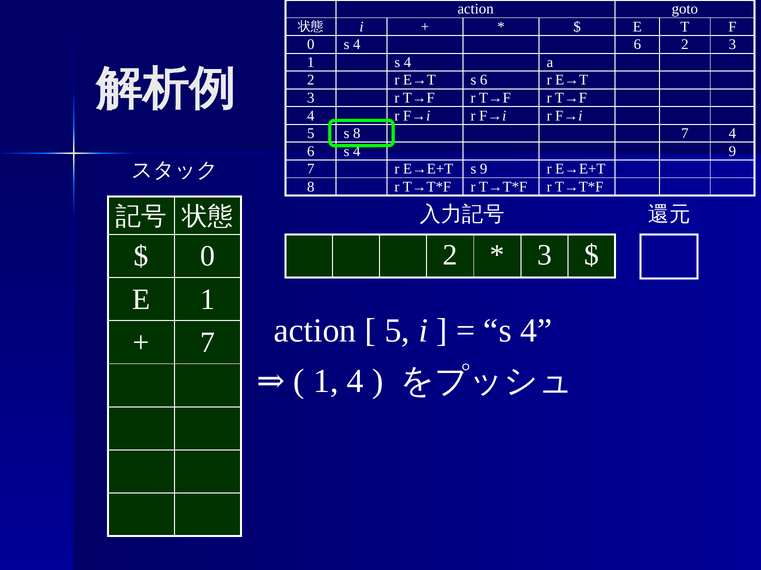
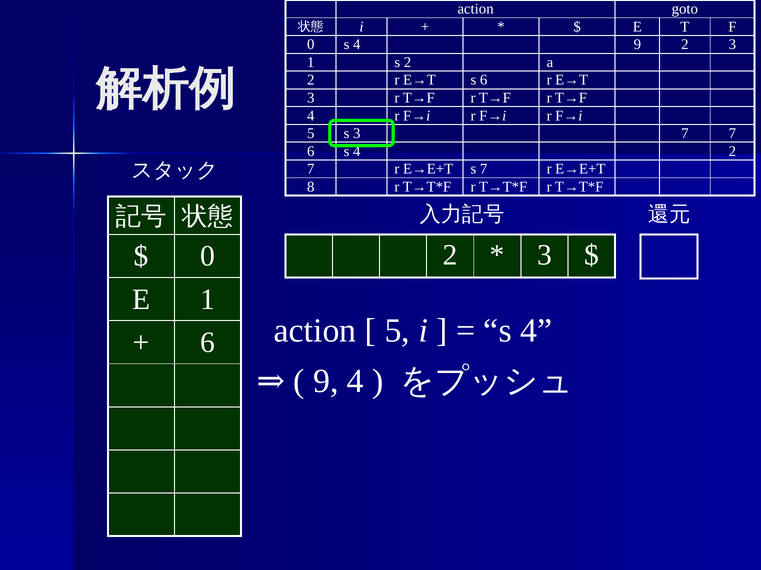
s 4 6: 6 -> 9
1 s 4: 4 -> 2
s 8: 8 -> 3
7 4: 4 -> 7
9 at (732, 151): 9 -> 2
s 9: 9 -> 7
7 at (208, 343): 7 -> 6
1 at (326, 382): 1 -> 9
